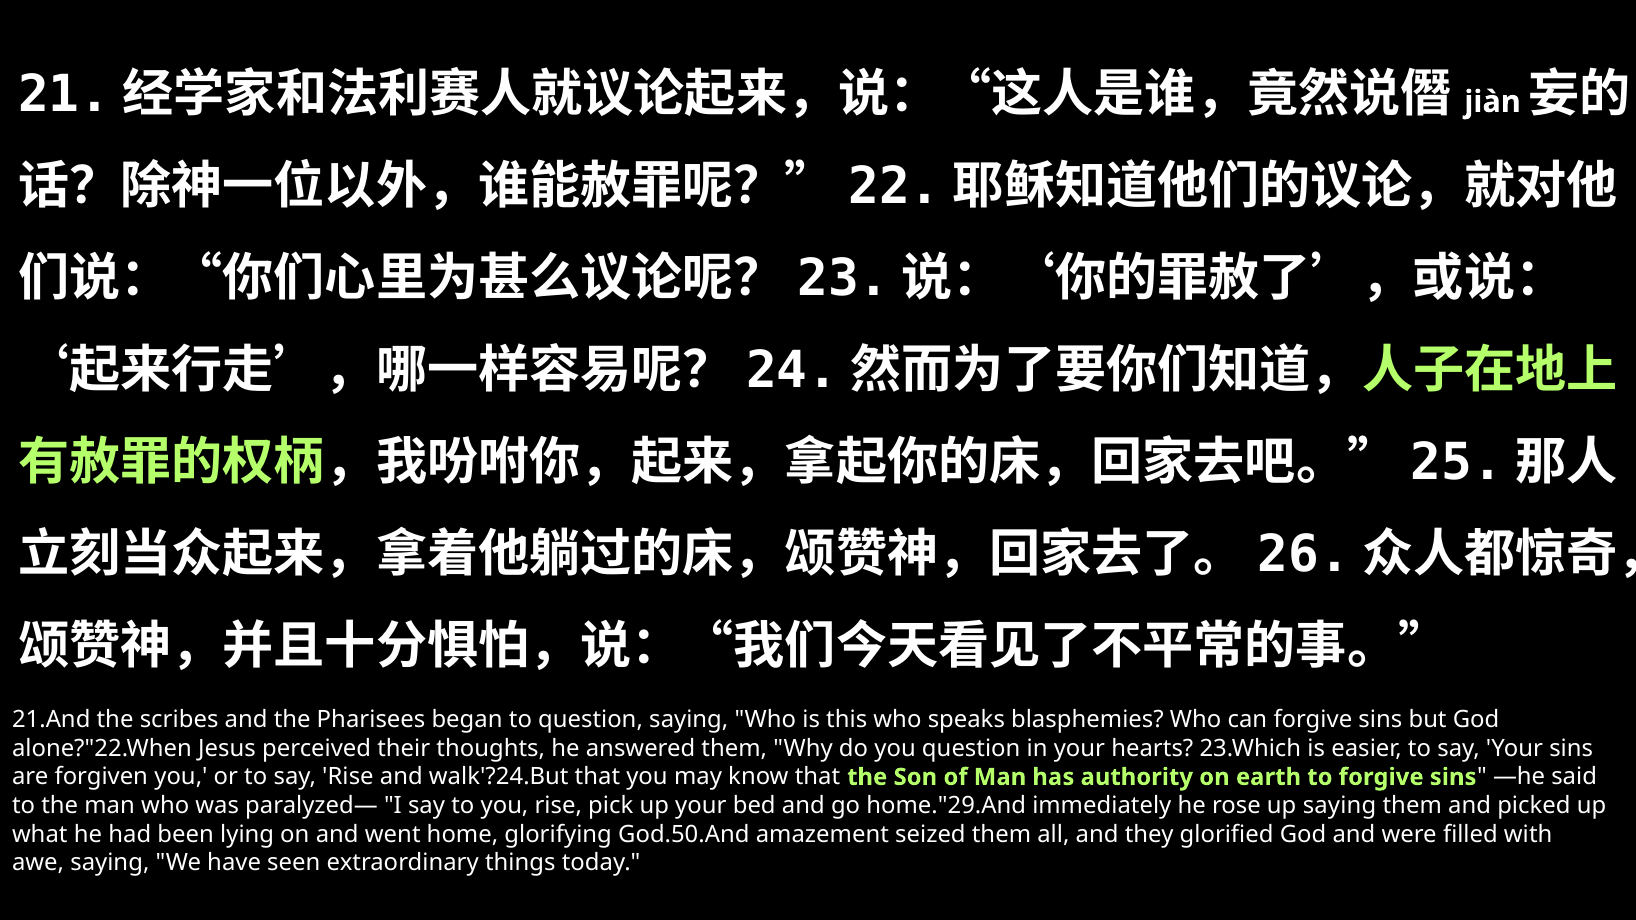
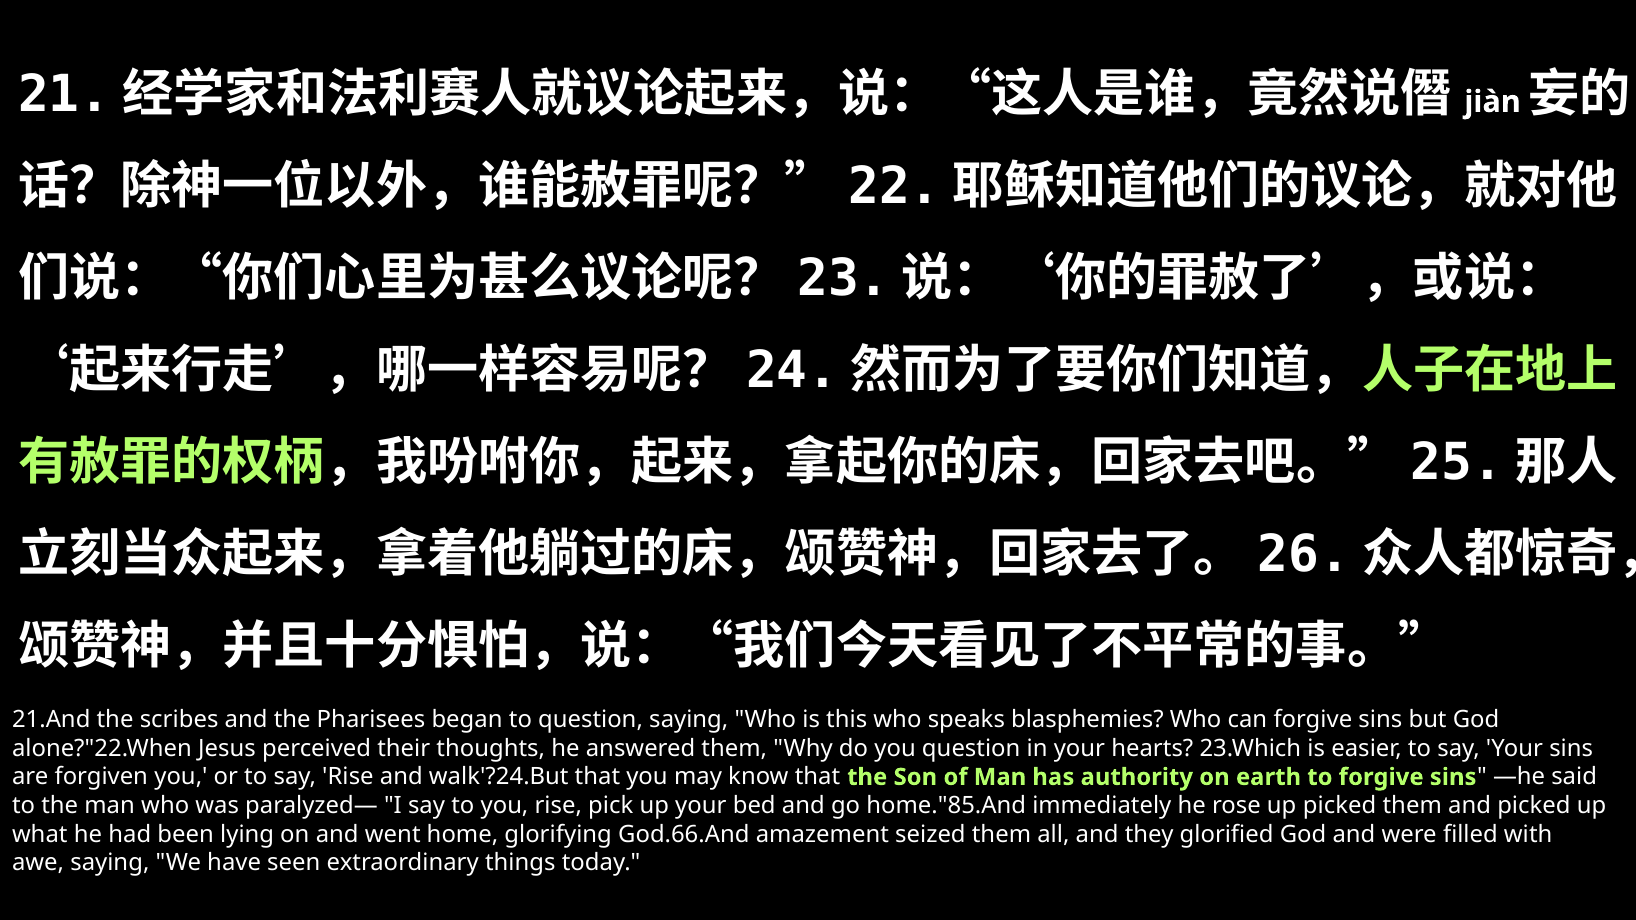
home."29.And: home."29.And -> home."85.And
up saying: saying -> picked
God.50.And: God.50.And -> God.66.And
